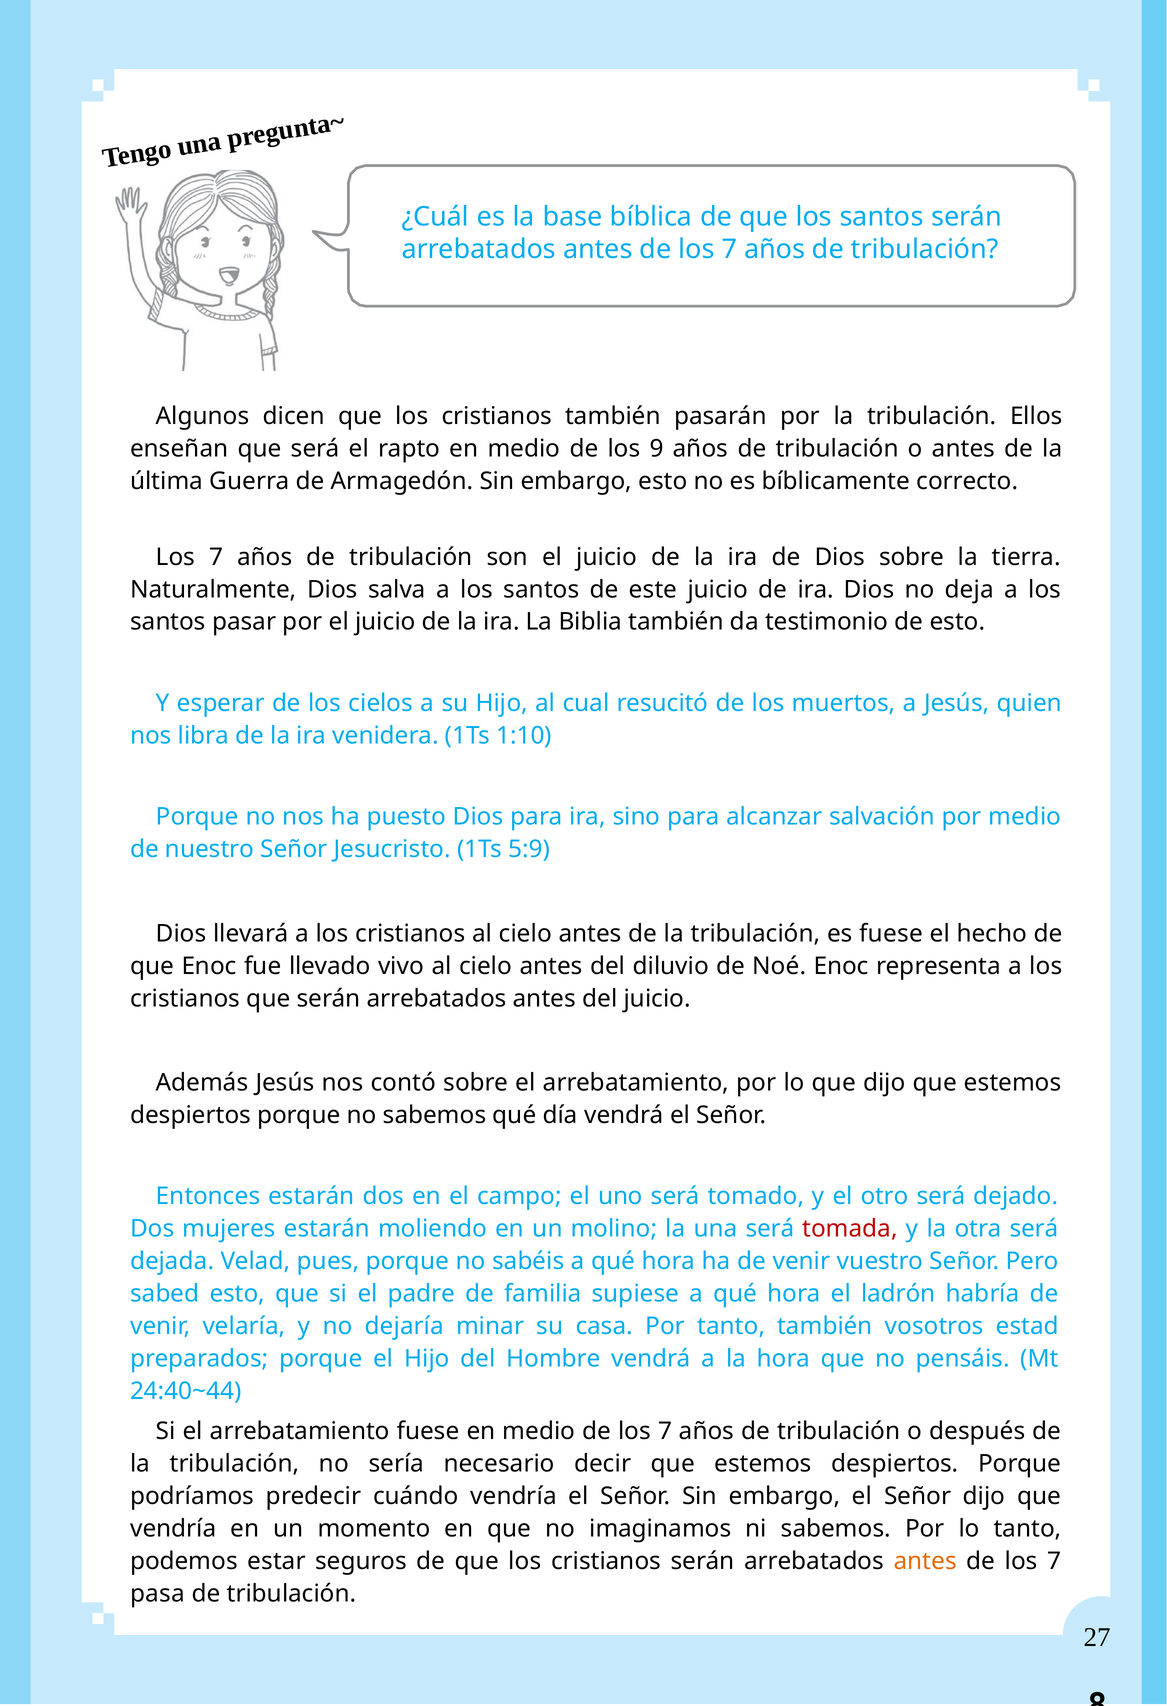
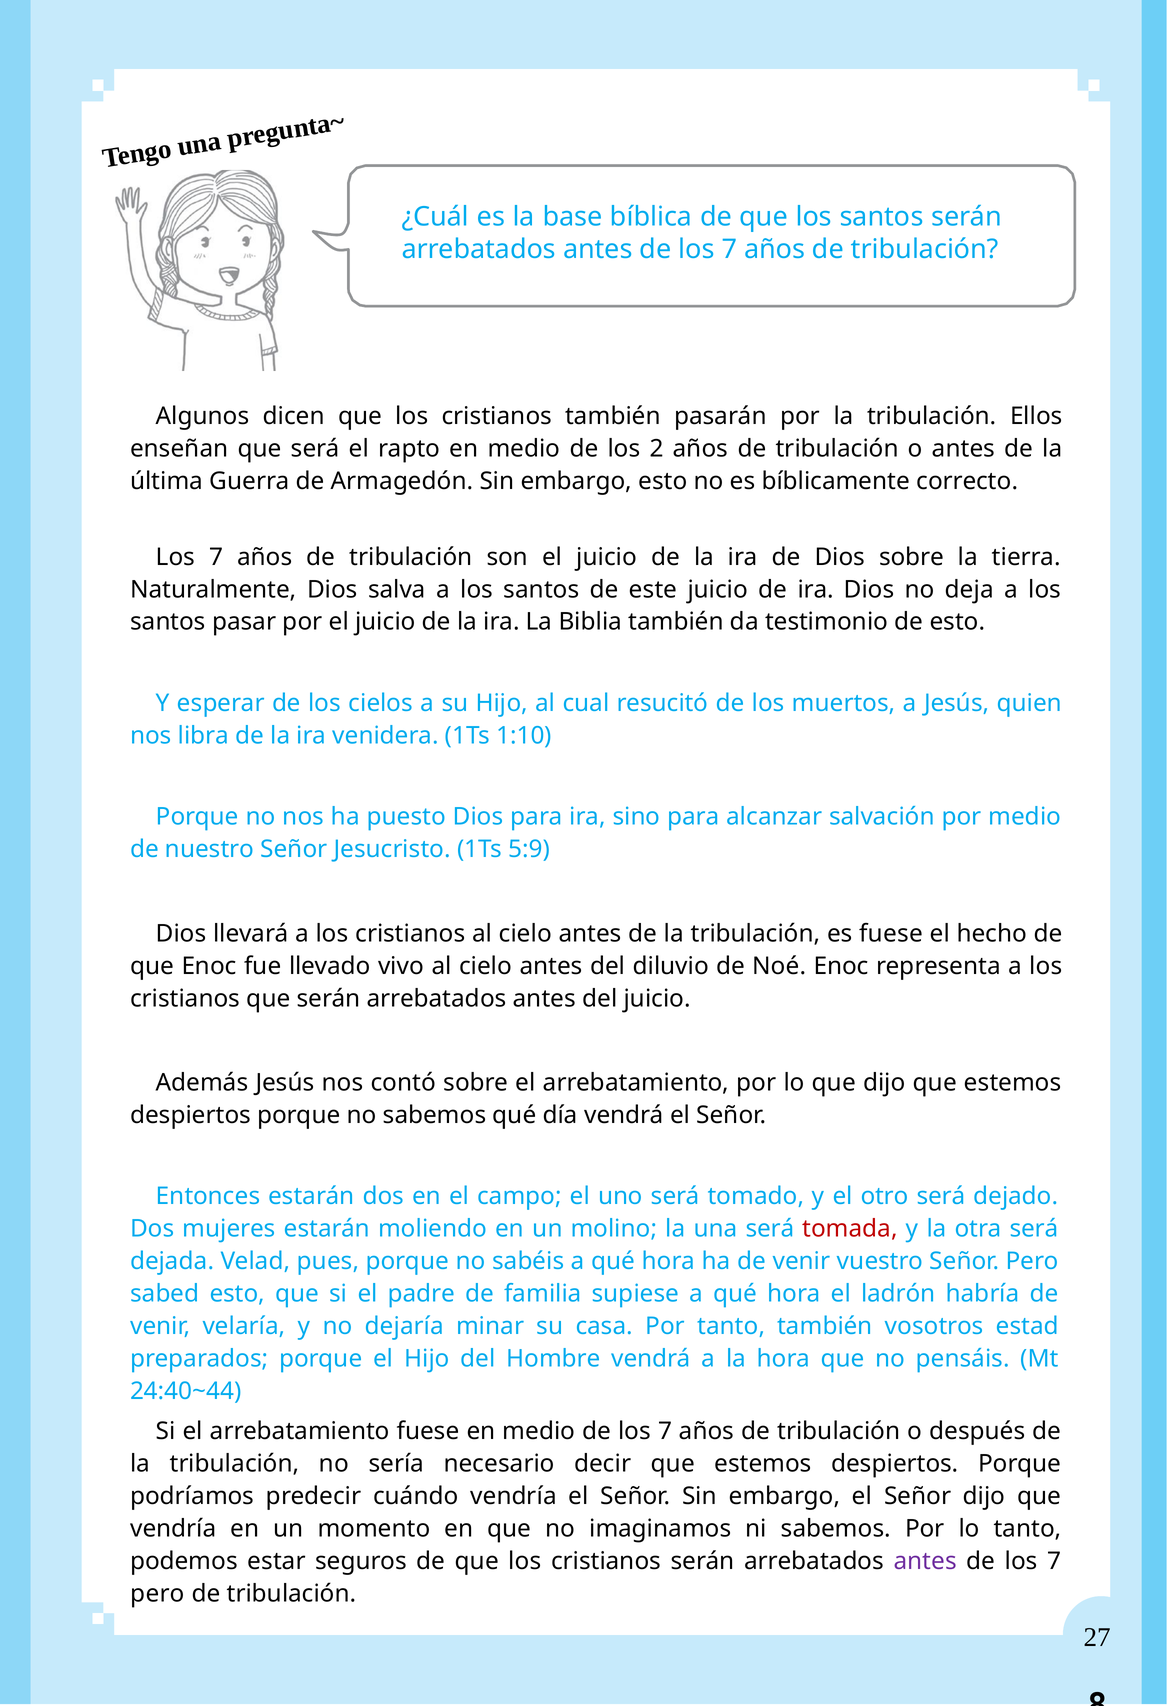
9: 9 -> 2
antes at (925, 1561) colour: orange -> purple
pasa at (158, 1594): pasa -> pero
